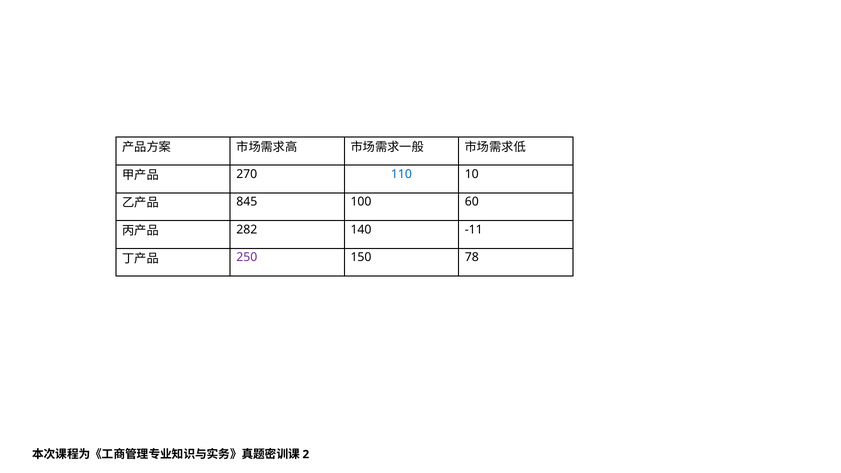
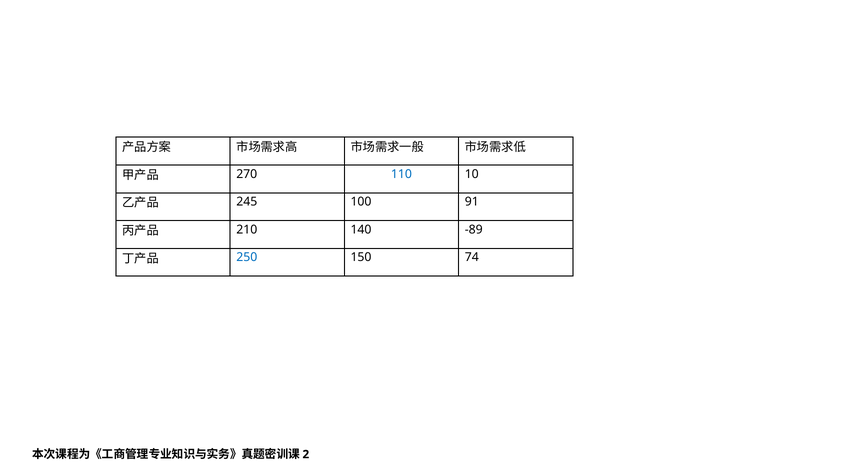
845: 845 -> 245
60: 60 -> 91
282: 282 -> 210
-11: -11 -> -89
250 colour: purple -> blue
78: 78 -> 74
